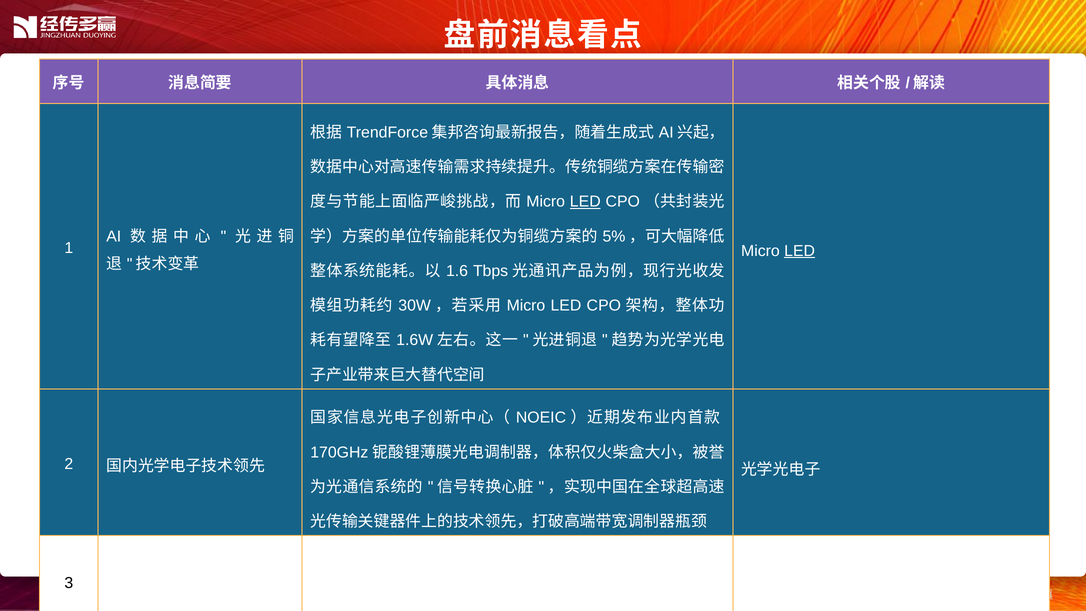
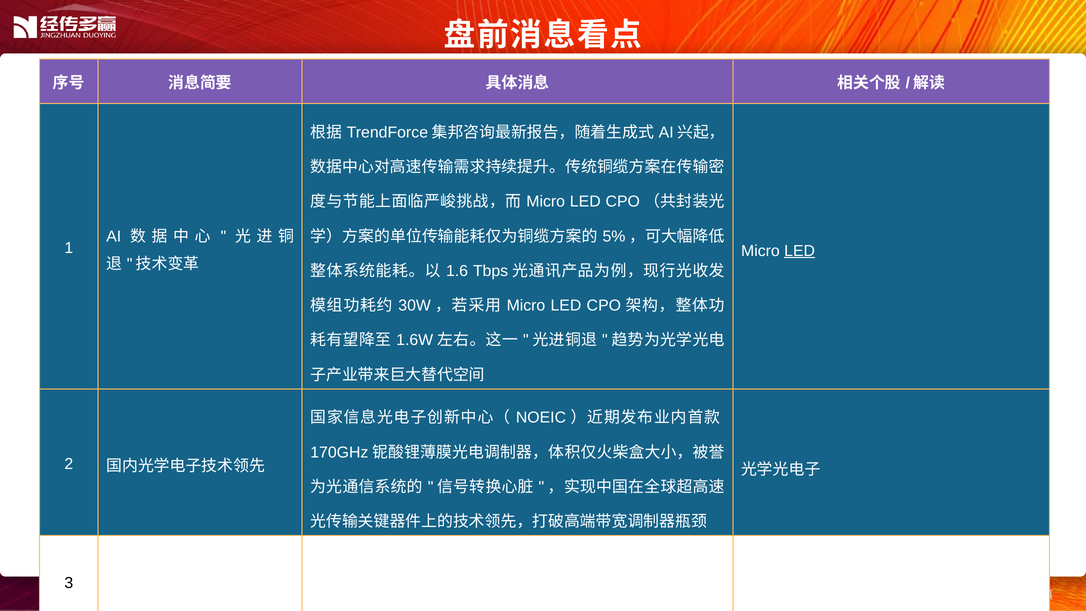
LED at (585, 202) underline: present -> none
